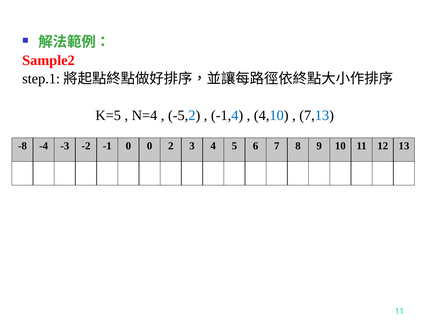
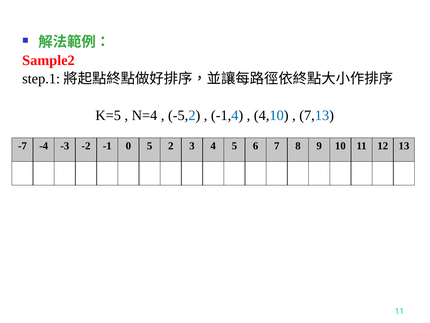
-8: -8 -> -7
0 0: 0 -> 5
